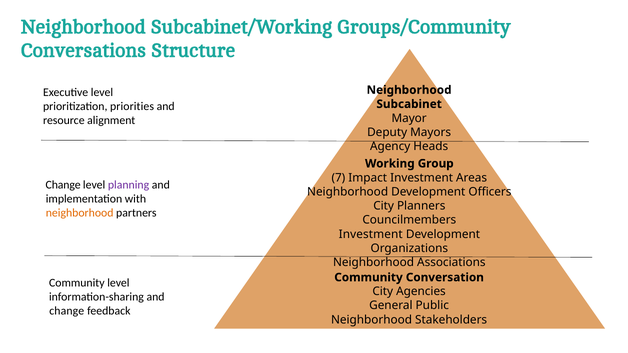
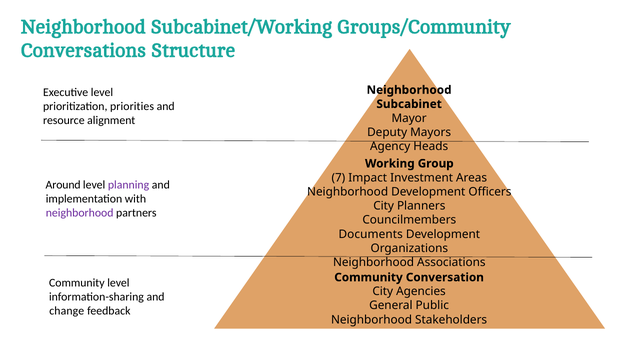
Change at (63, 185): Change -> Around
neighborhood at (80, 213) colour: orange -> purple
Investment at (371, 234): Investment -> Documents
